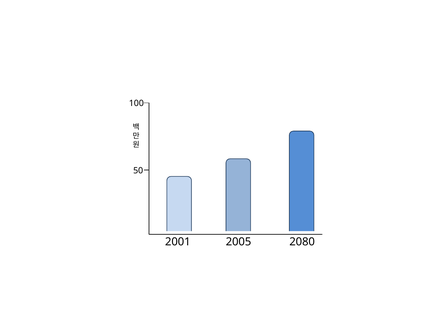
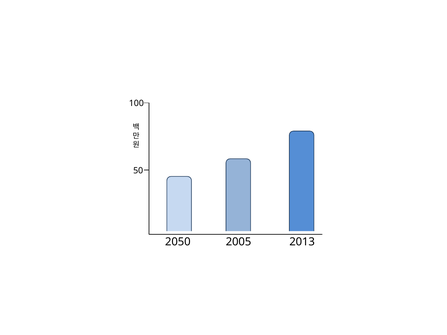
2001: 2001 -> 2050
2080: 2080 -> 2013
